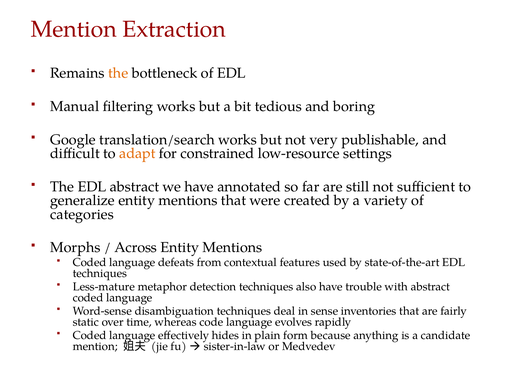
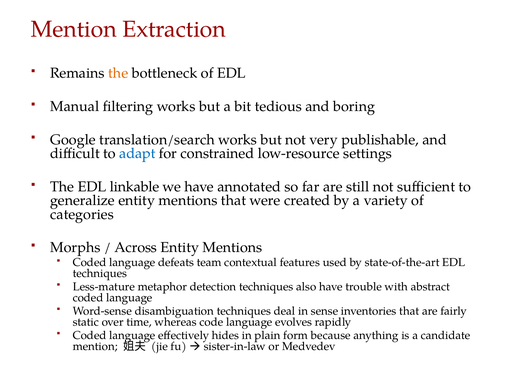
adapt colour: orange -> blue
EDL abstract: abstract -> linkable
from: from -> team
